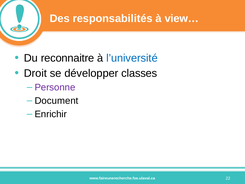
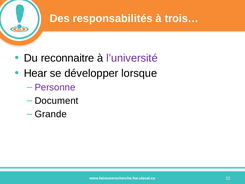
view…: view… -> trois…
l’université colour: blue -> purple
Droit: Droit -> Hear
classes: classes -> lorsque
Enrichir: Enrichir -> Grande
